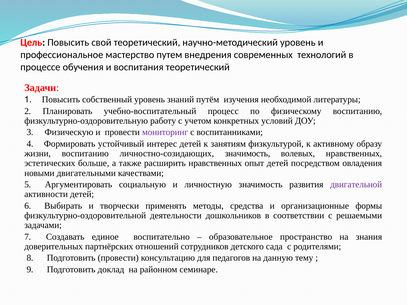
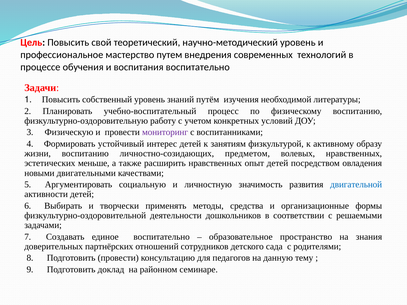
воспитания теоретический: теоретический -> воспитательно
личностно-созидающих значимость: значимость -> предметом
больше: больше -> меньше
двигательной colour: purple -> blue
